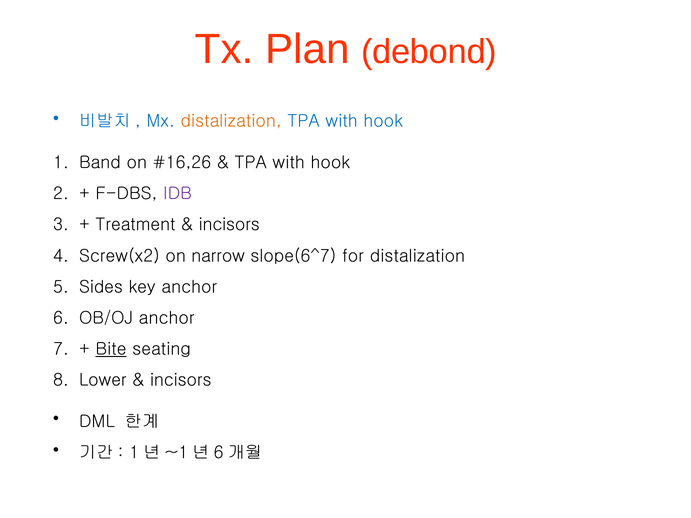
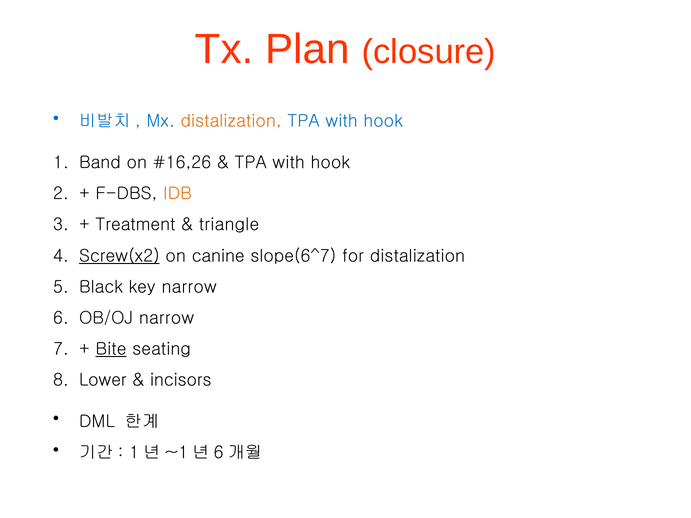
debond: debond -> closure
IDB colour: purple -> orange
incisors at (229, 225): incisors -> triangle
Screw(x2 underline: none -> present
narrow: narrow -> canine
Sides: Sides -> Black
key anchor: anchor -> narrow
OB/OJ anchor: anchor -> narrow
